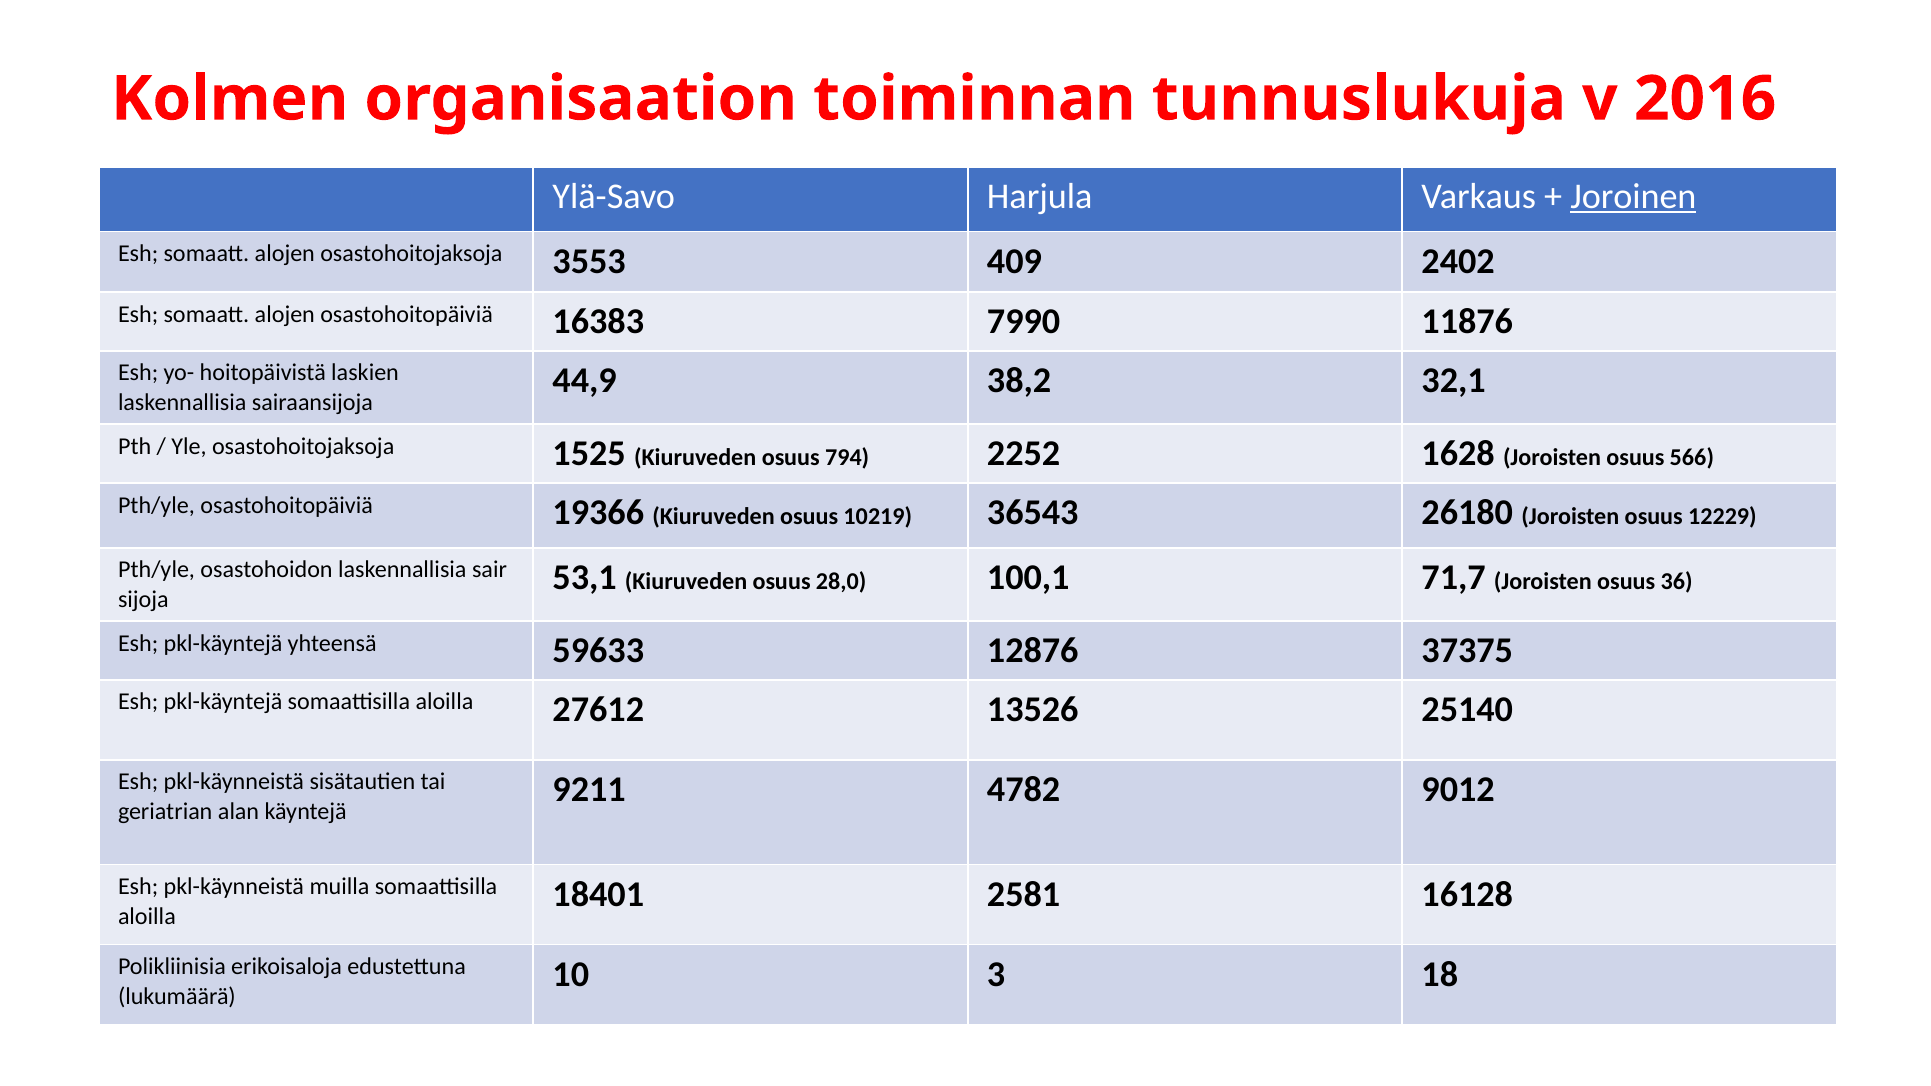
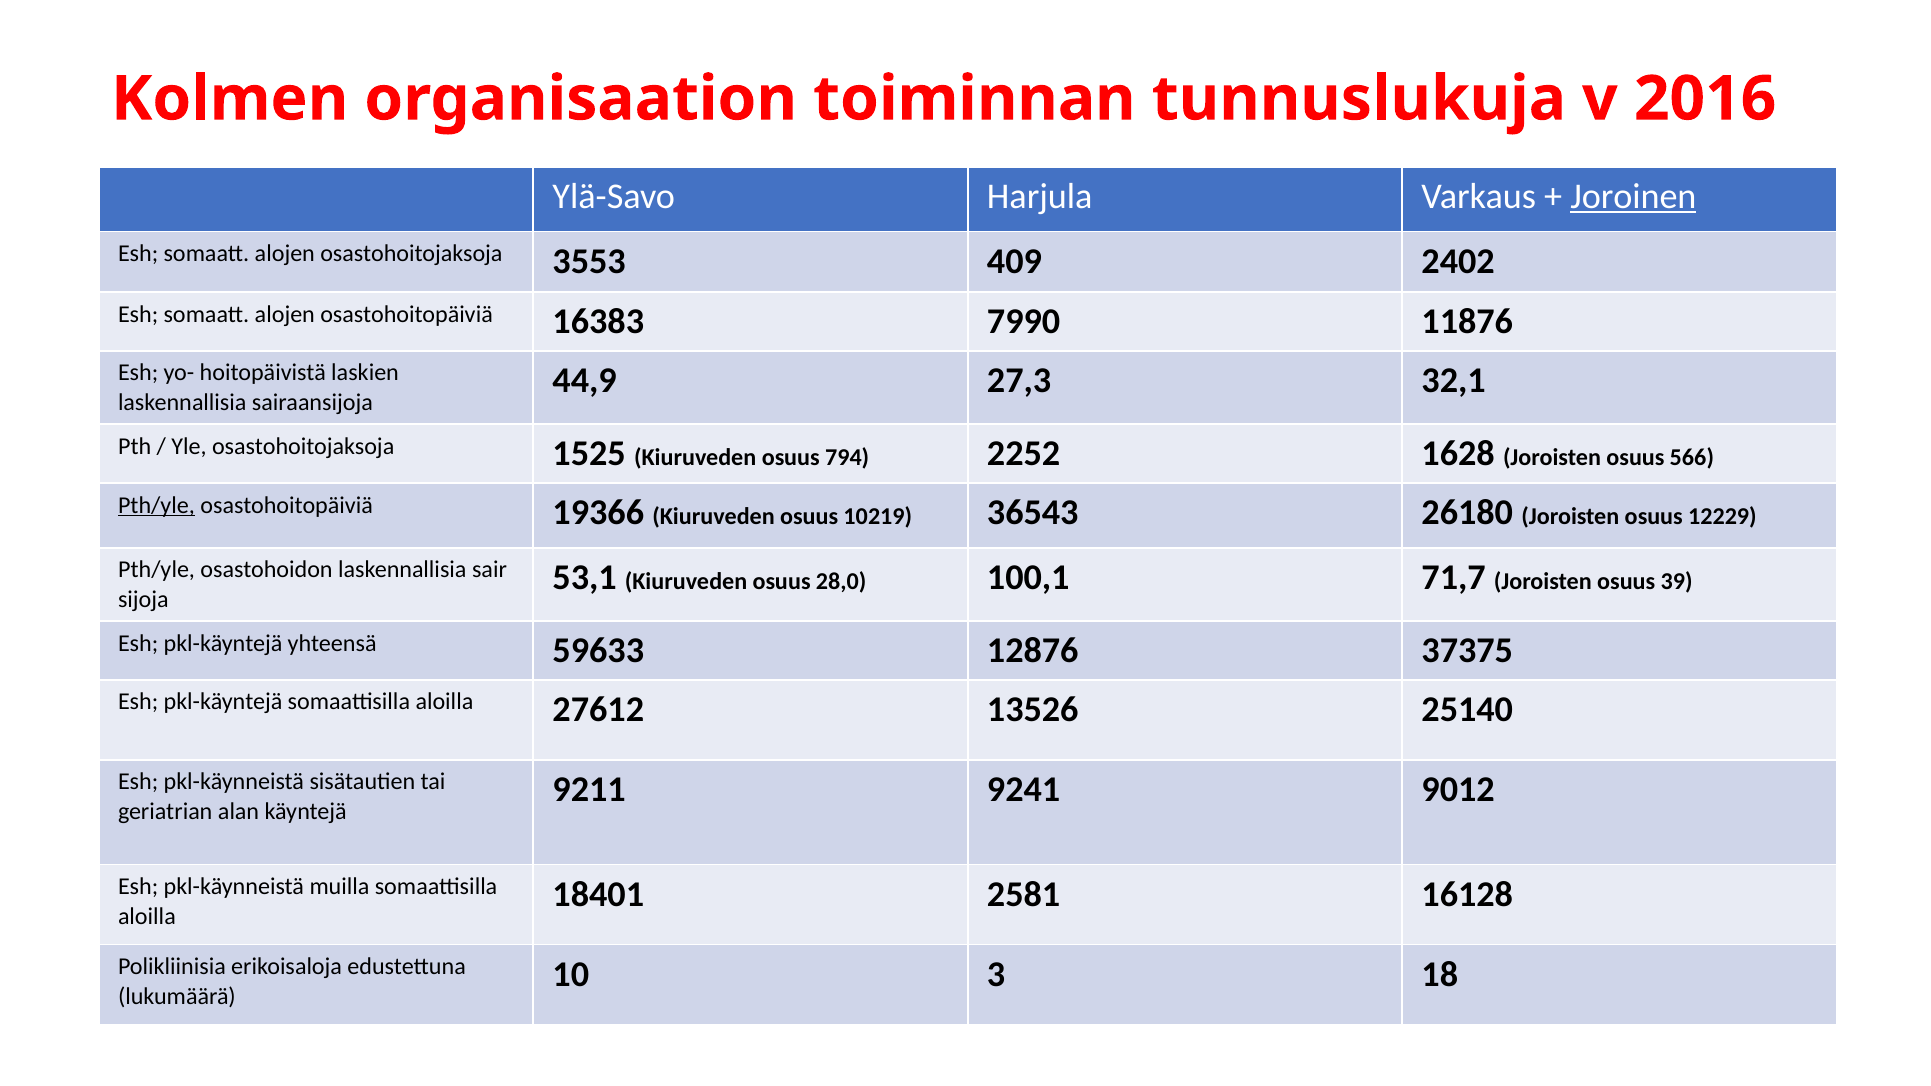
38,2: 38,2 -> 27,3
Pth/yle at (156, 505) underline: none -> present
36: 36 -> 39
4782: 4782 -> 9241
